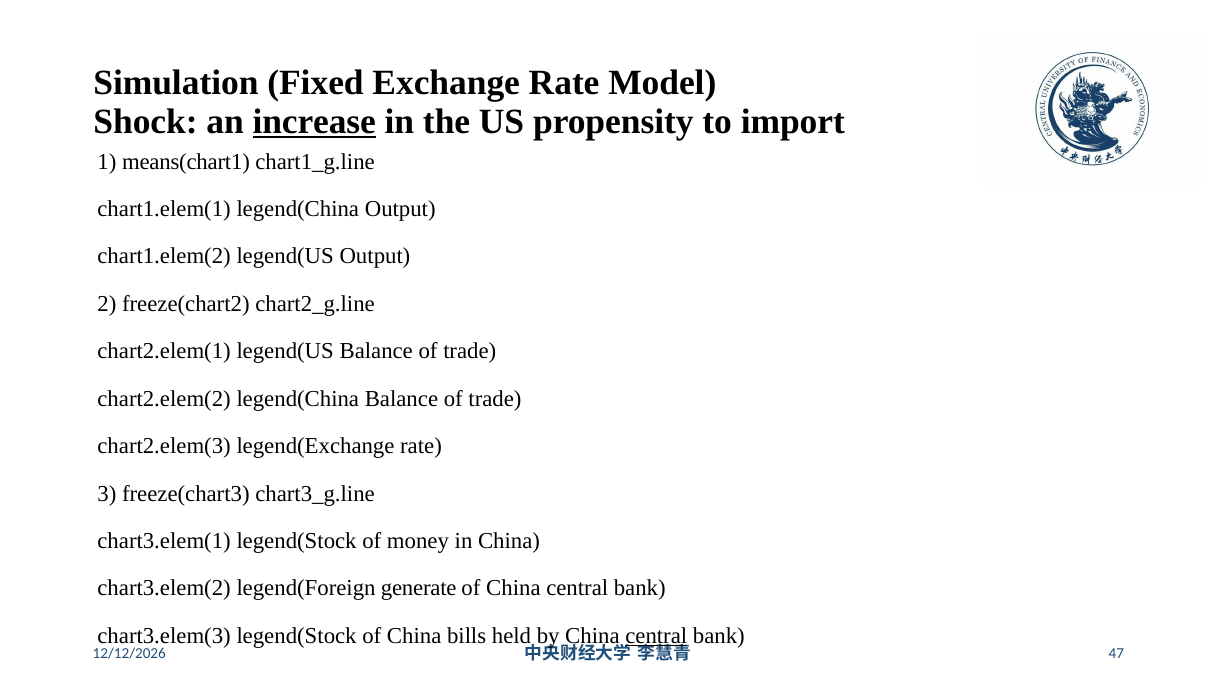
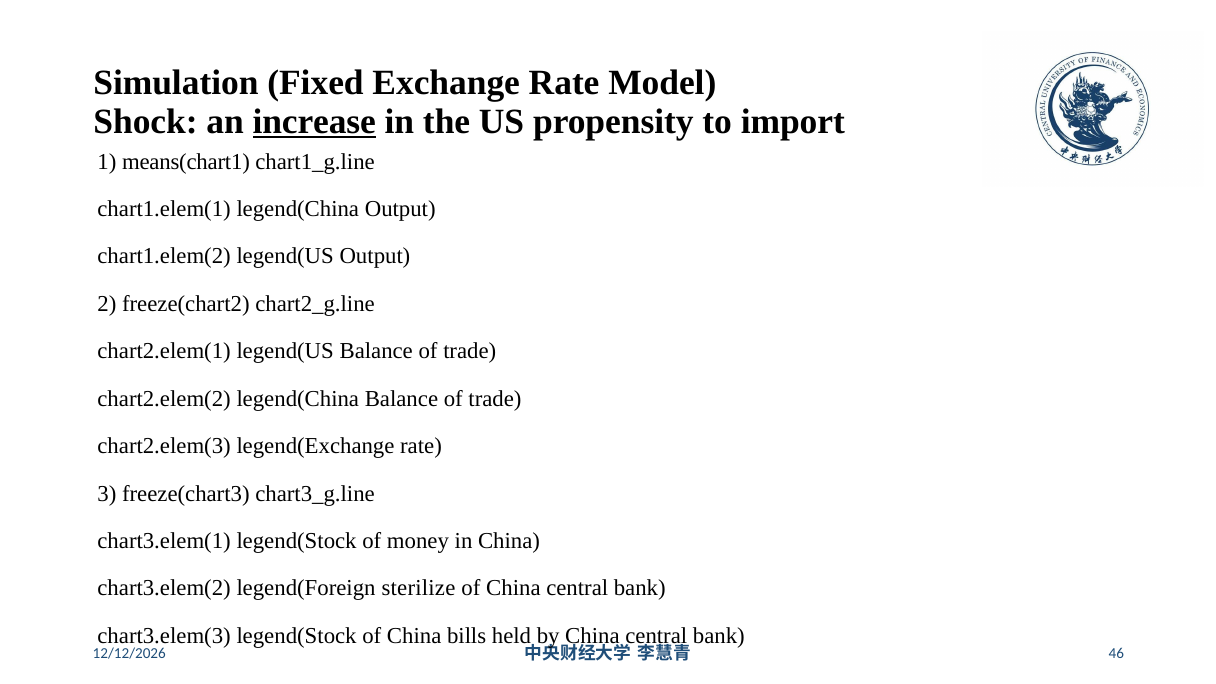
generate: generate -> sterilize
central at (656, 636) underline: present -> none
47: 47 -> 46
